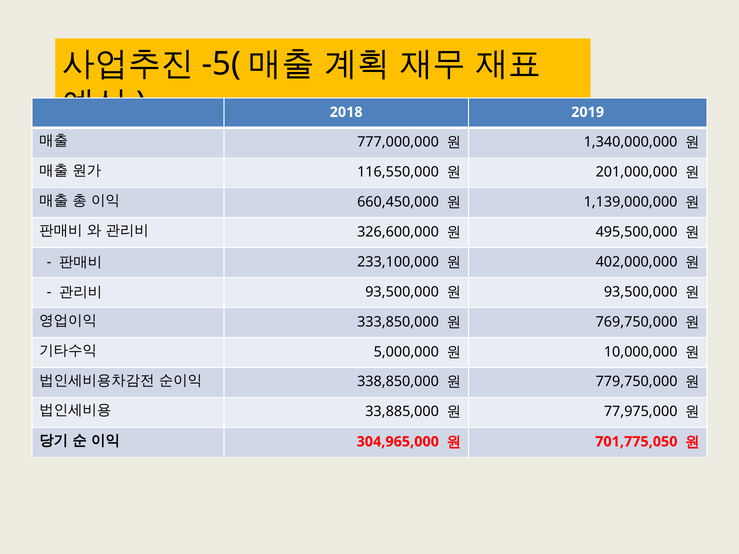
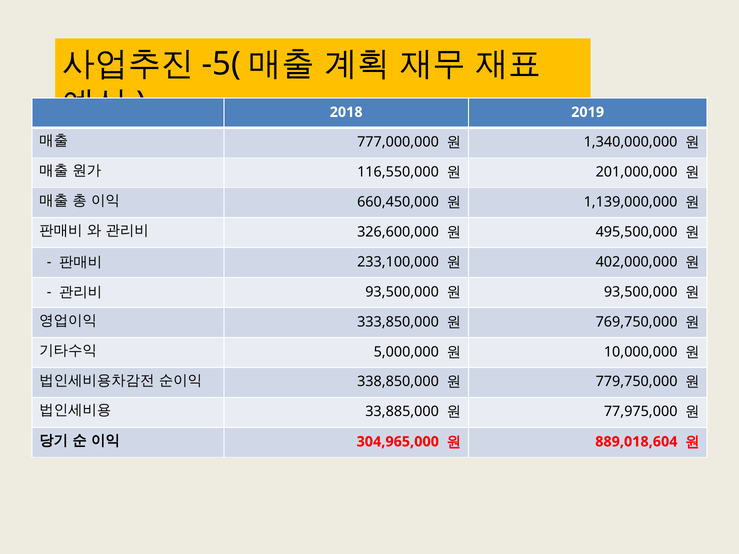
701,775,050: 701,775,050 -> 889,018,604
